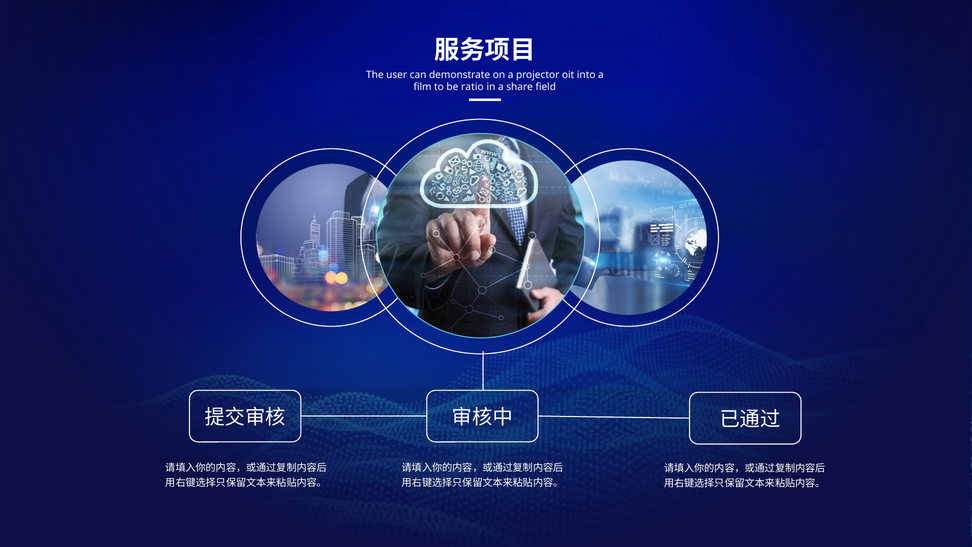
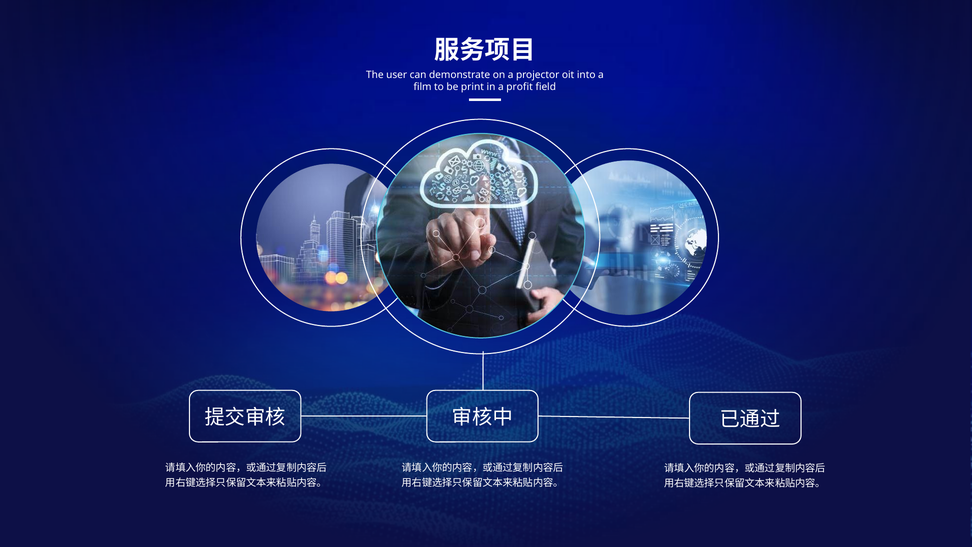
ratio: ratio -> print
share: share -> profit
